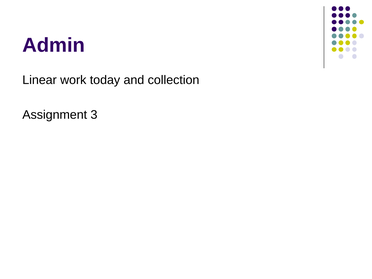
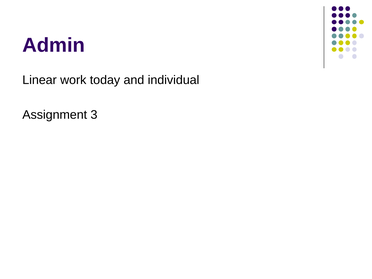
collection: collection -> individual
